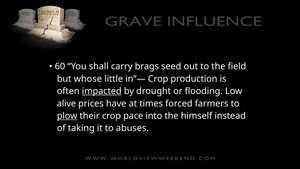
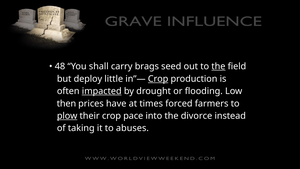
60: 60 -> 48
the at (218, 66) underline: none -> present
whose: whose -> deploy
Crop at (158, 79) underline: none -> present
alive: alive -> then
himself: himself -> divorce
